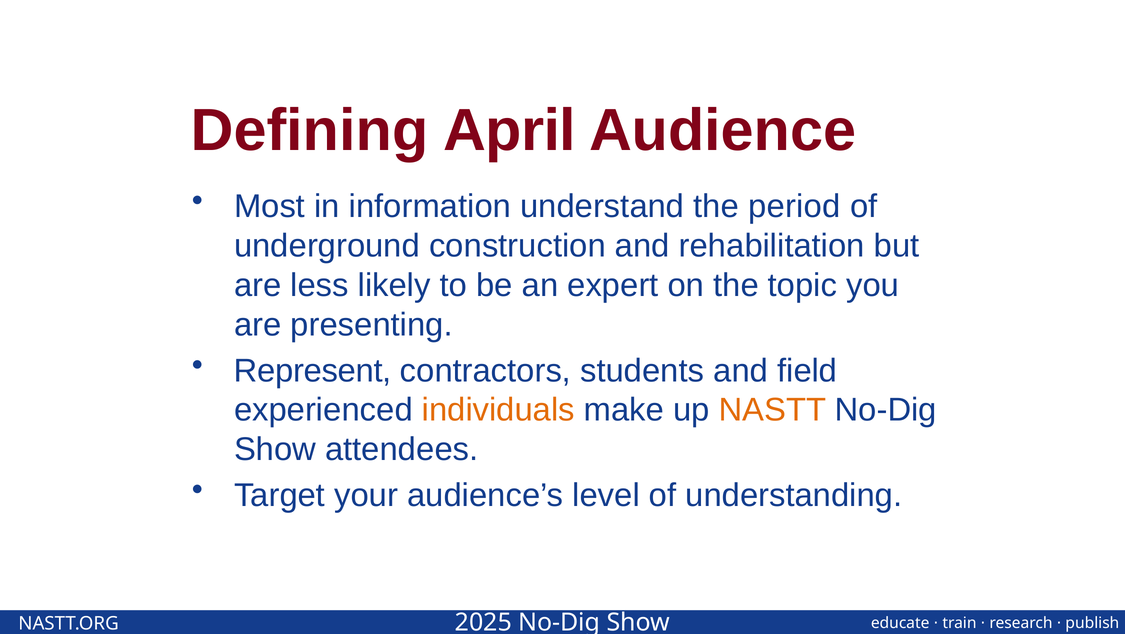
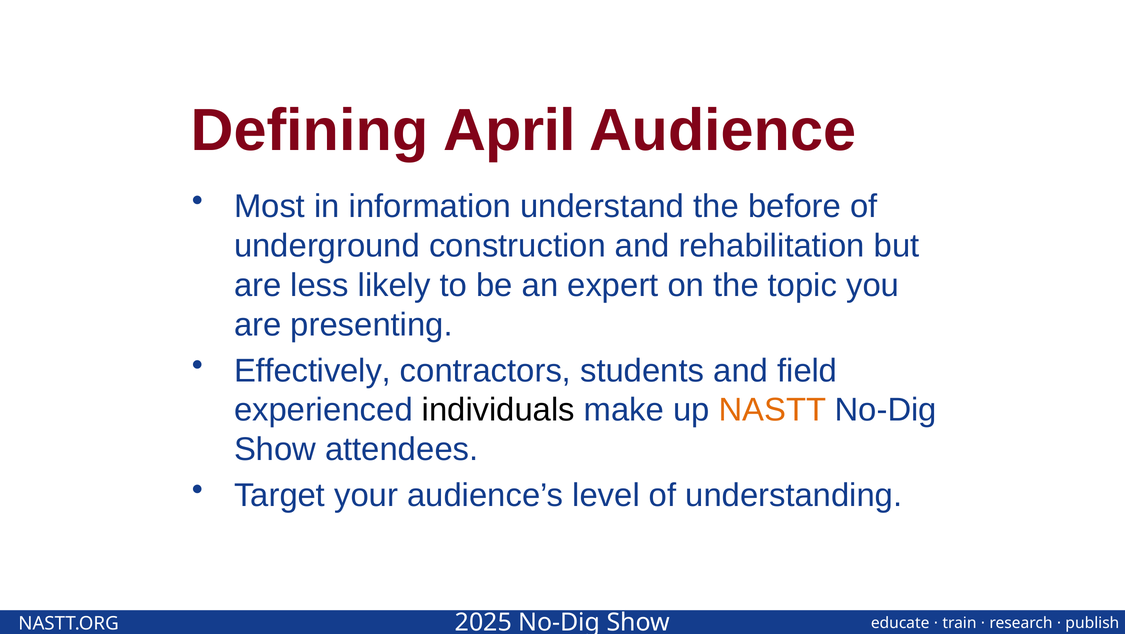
period: period -> before
Represent: Represent -> Effectively
individuals colour: orange -> black
